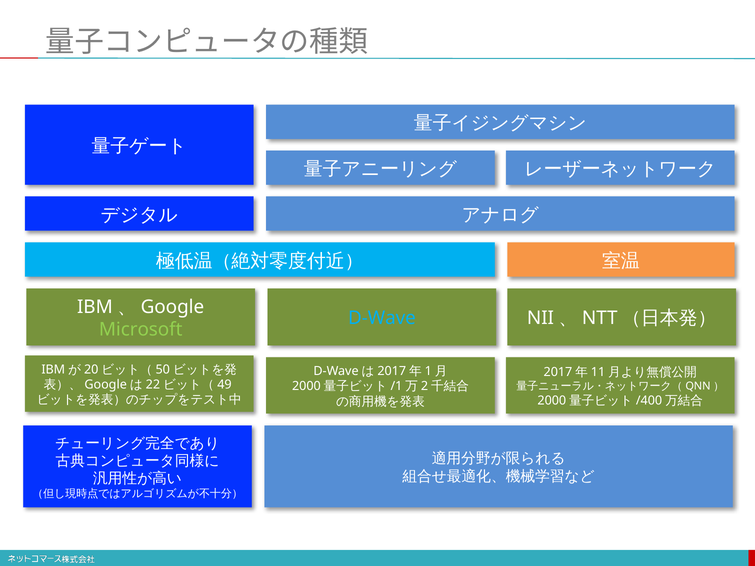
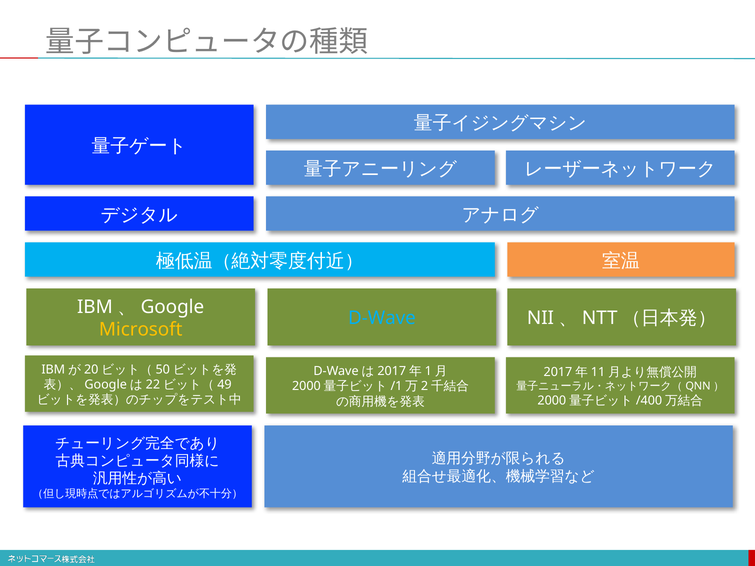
Microsoft colour: light green -> yellow
